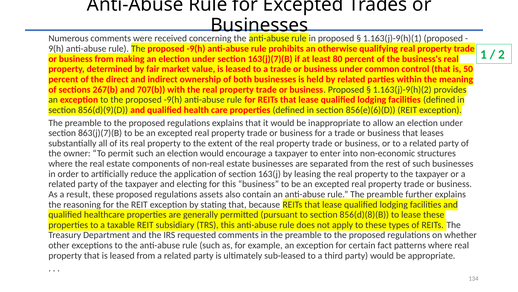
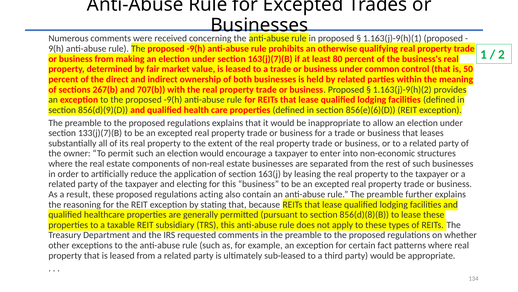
863(j)(7)(B: 863(j)(7)(B -> 133(j)(7)(B
assets: assets -> acting
